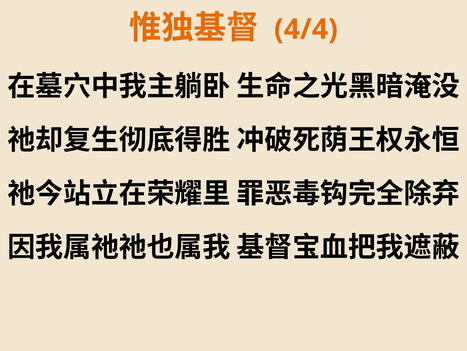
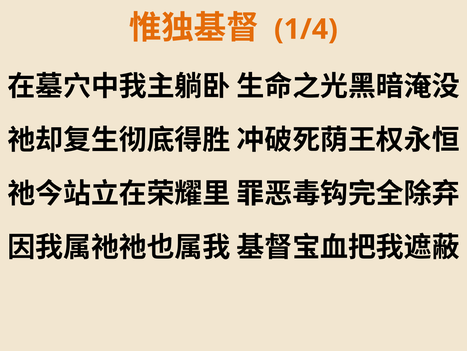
4/4: 4/4 -> 1/4
